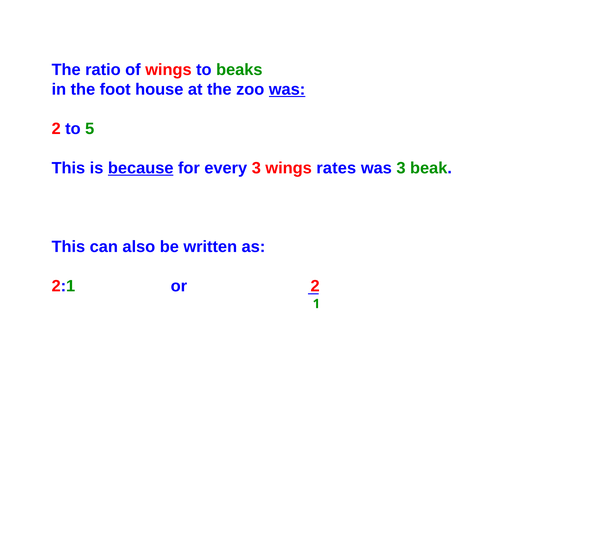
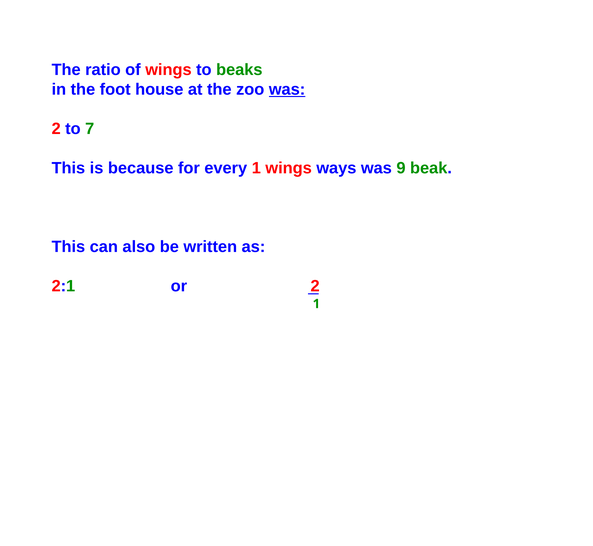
5: 5 -> 7
because underline: present -> none
every 3: 3 -> 1
rates: rates -> ways
was 3: 3 -> 9
